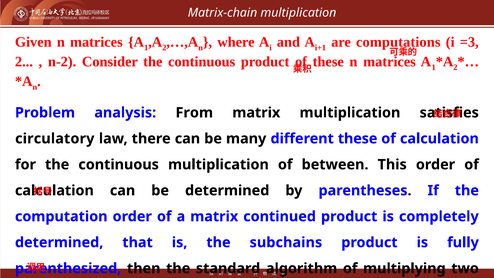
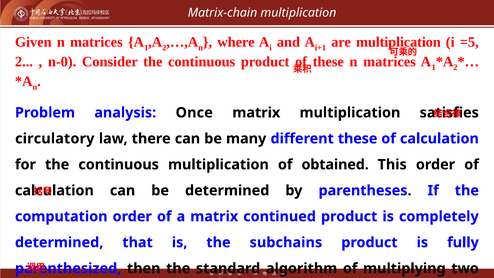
are computations: computations -> multiplication
=3: =3 -> =5
n-2: n-2 -> n-0
From: From -> Once
between: between -> obtained
